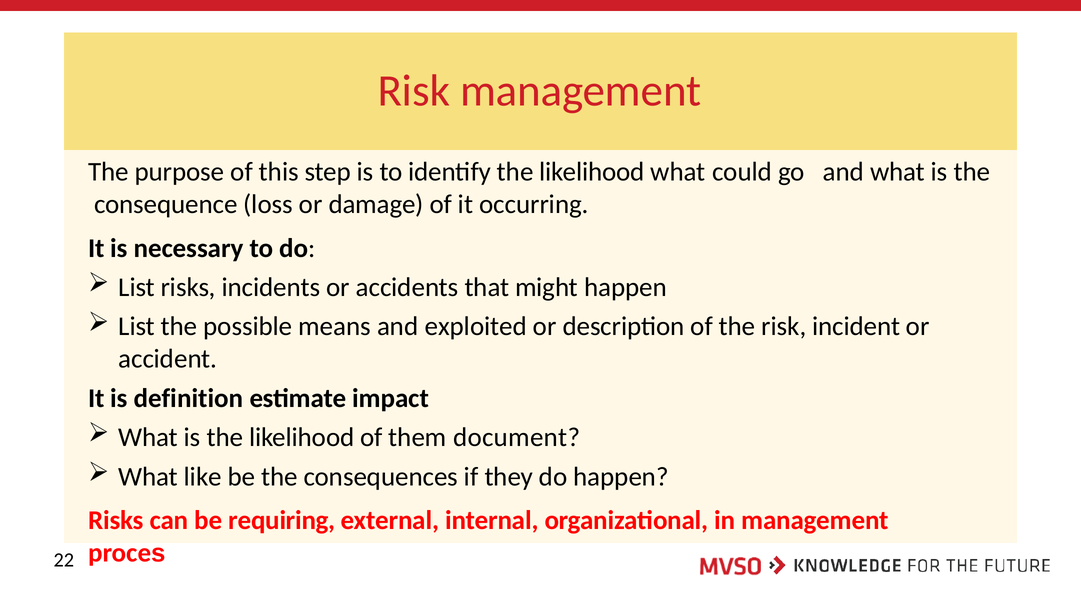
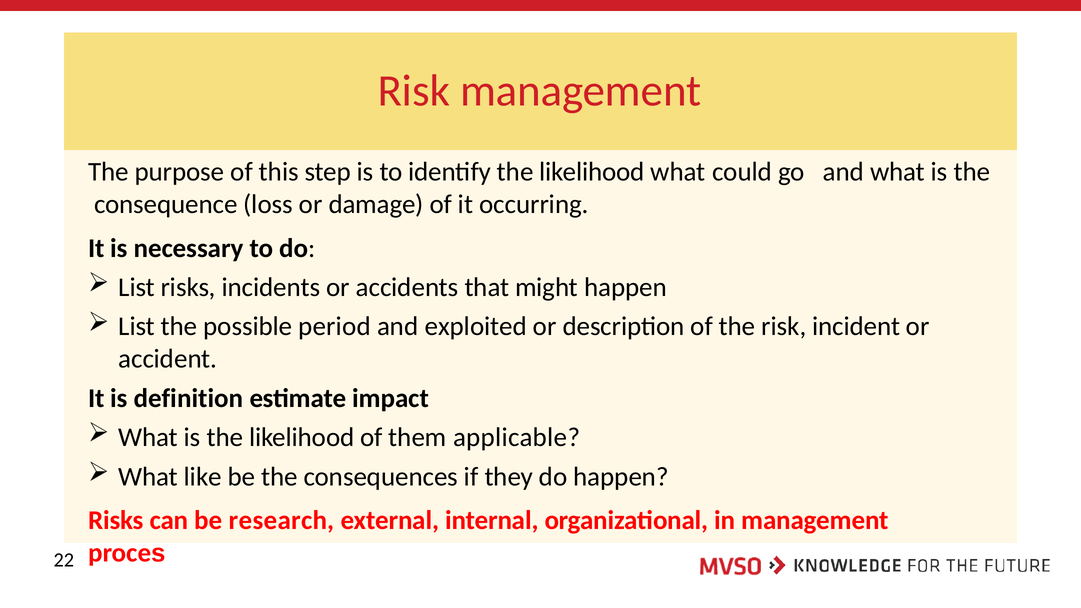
means: means -> period
document: document -> applicable
requiring: requiring -> research
